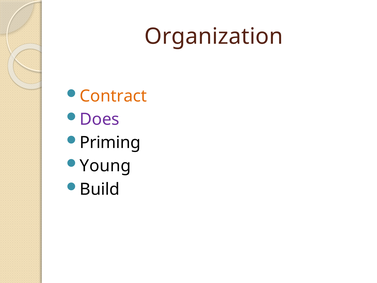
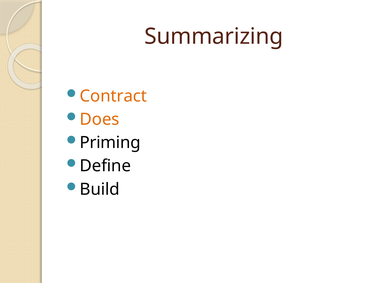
Organization: Organization -> Summarizing
Does colour: purple -> orange
Young: Young -> Define
